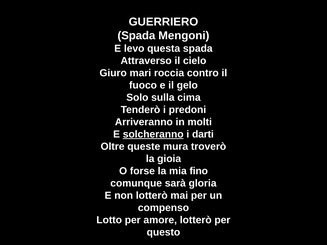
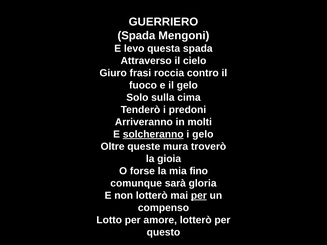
mari: mari -> frasi
i darti: darti -> gelo
per at (199, 196) underline: none -> present
